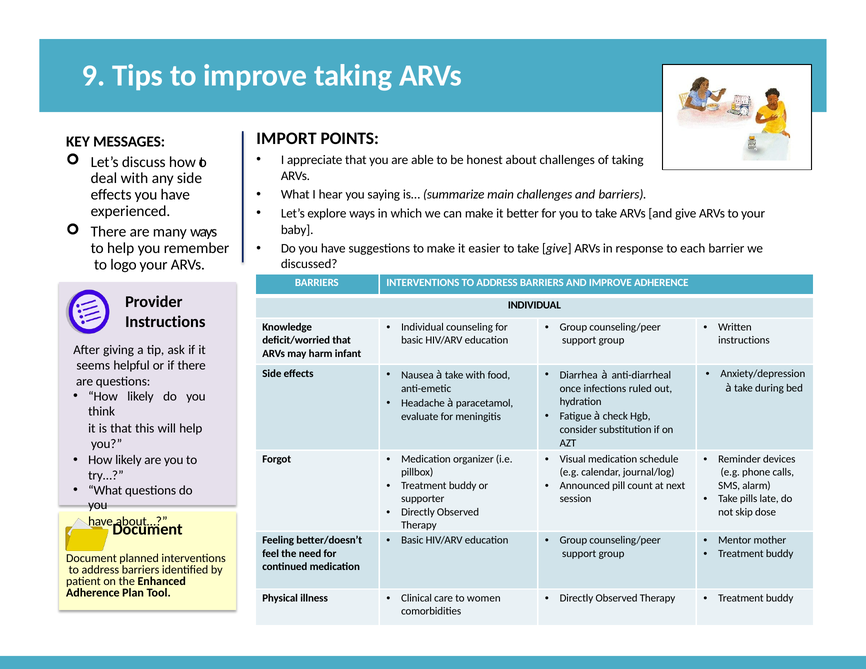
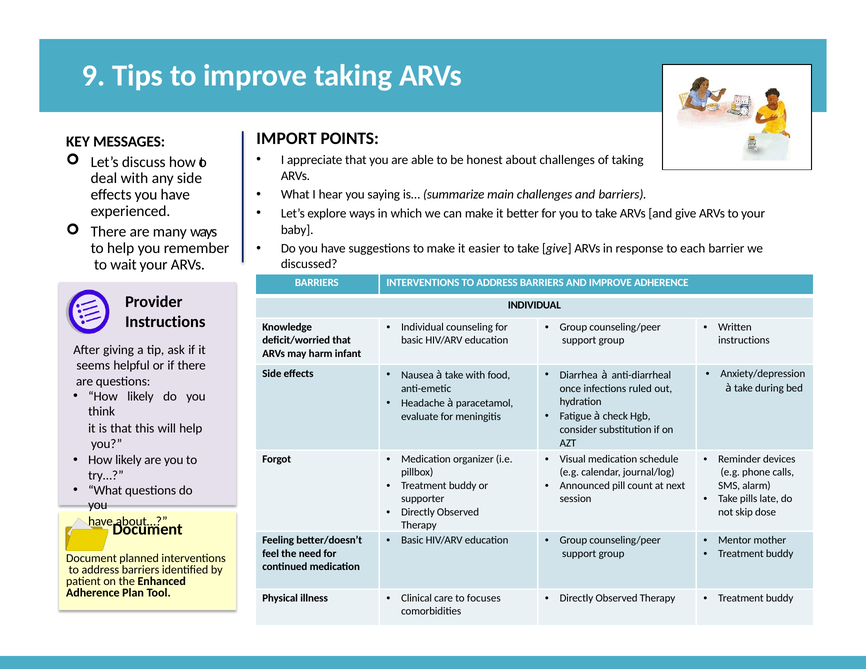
logo: logo -> wait
women: women -> focuses
